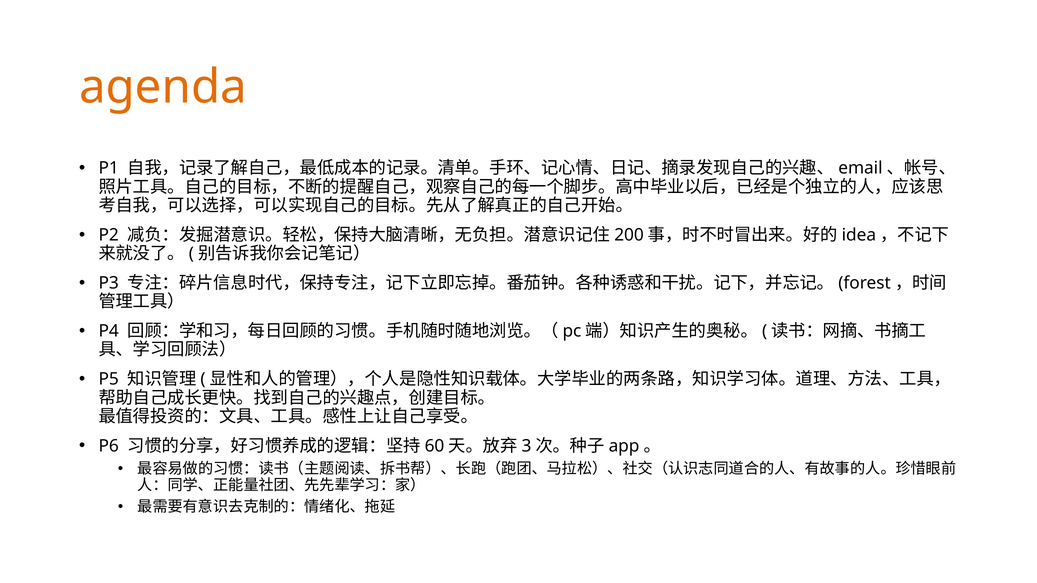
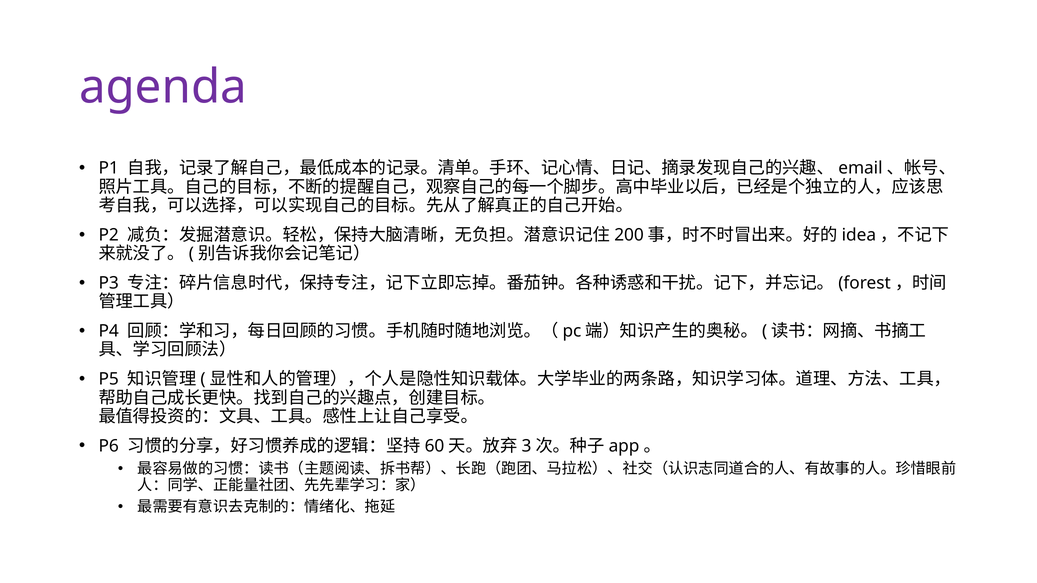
agenda colour: orange -> purple
